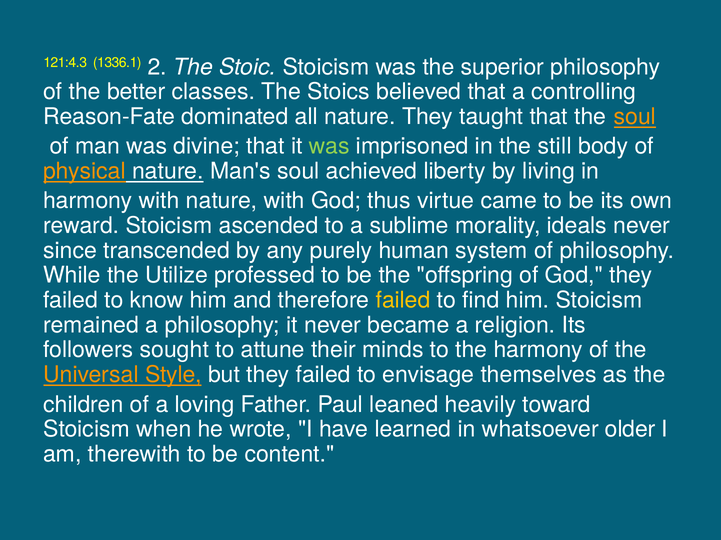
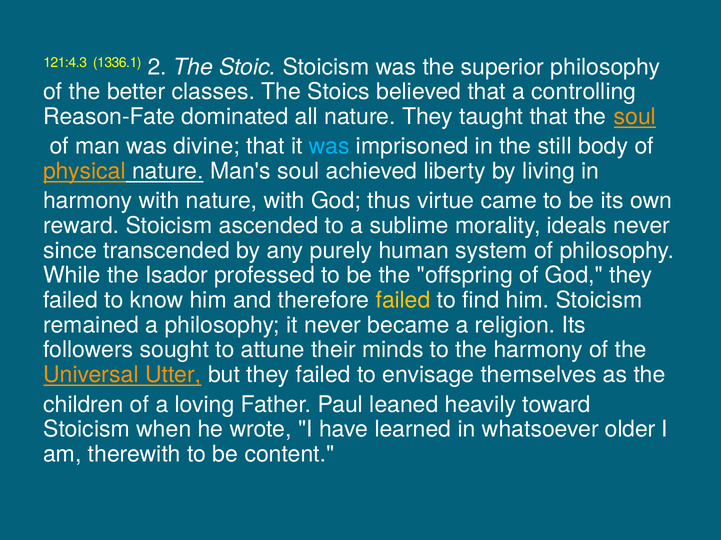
was at (329, 147) colour: light green -> light blue
Utilize: Utilize -> Isador
Style: Style -> Utter
